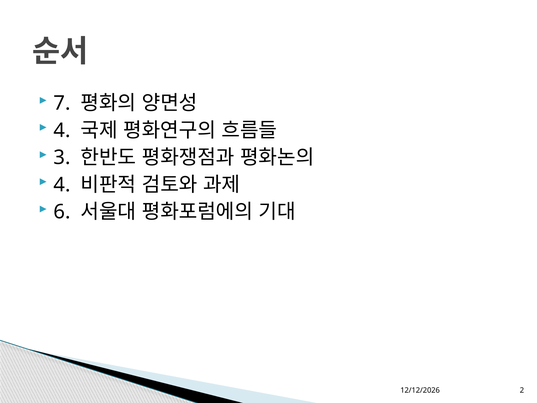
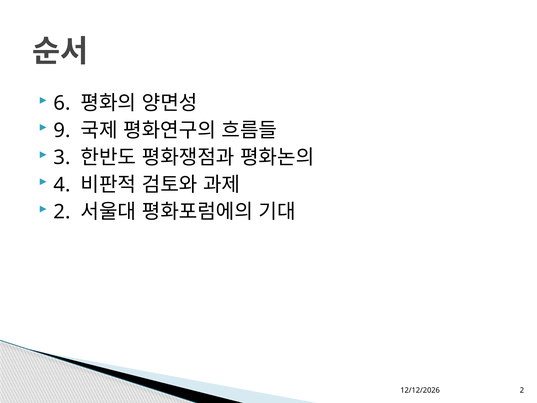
7: 7 -> 6
4 at (62, 130): 4 -> 9
6 at (62, 212): 6 -> 2
